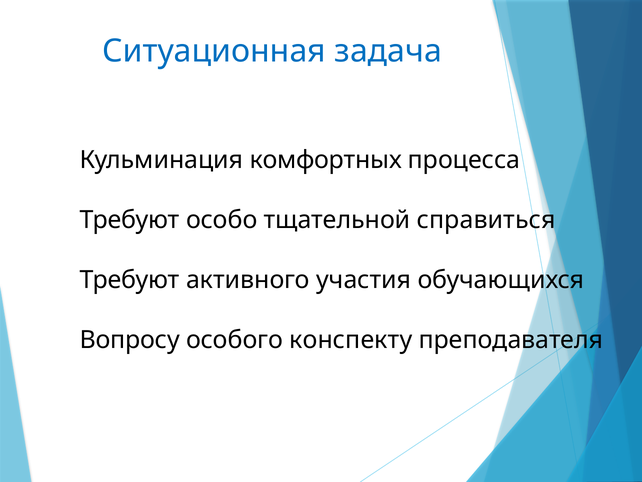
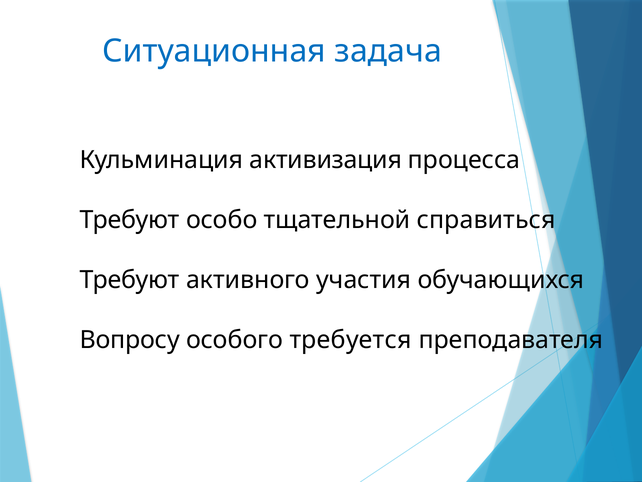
комфортных: комфортных -> активизация
конспекту: конспекту -> требуется
